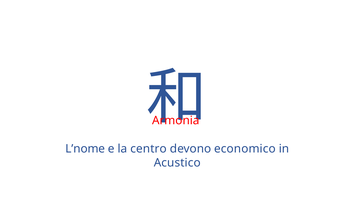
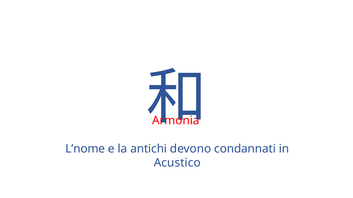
centro: centro -> antichi
economico: economico -> condannati
